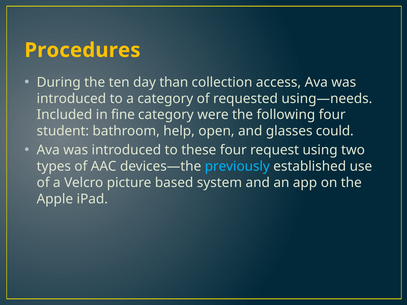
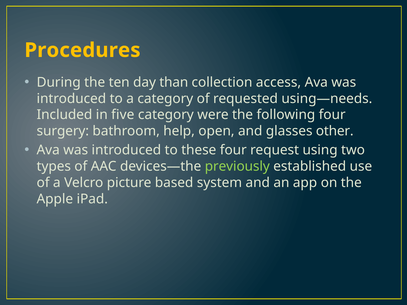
fine: fine -> five
student: student -> surgery
could: could -> other
previously colour: light blue -> light green
